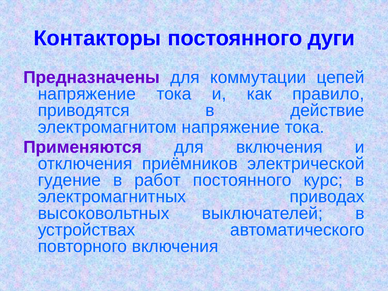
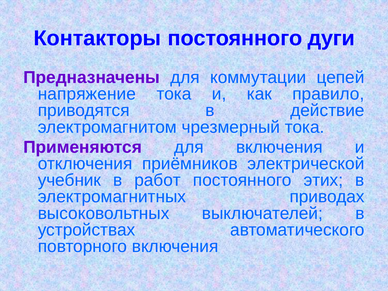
электромагнитом напряжение: напряжение -> чрезмерный
гудение: гудение -> учебник
курс: курс -> этих
